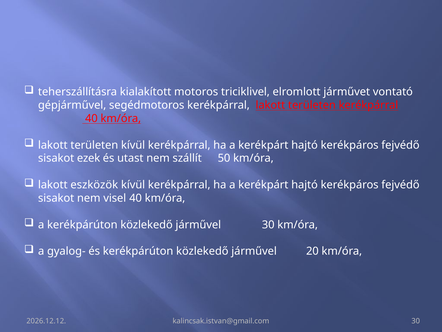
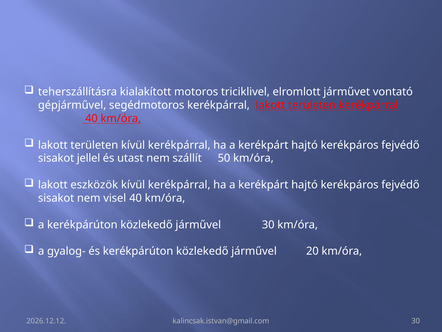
ezek: ezek -> jellel
